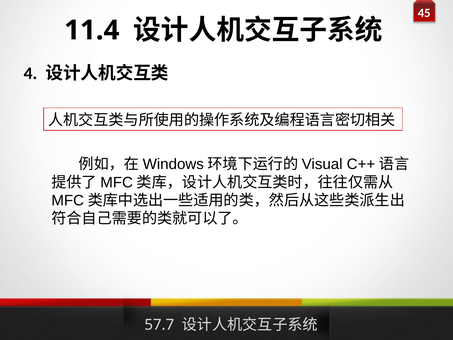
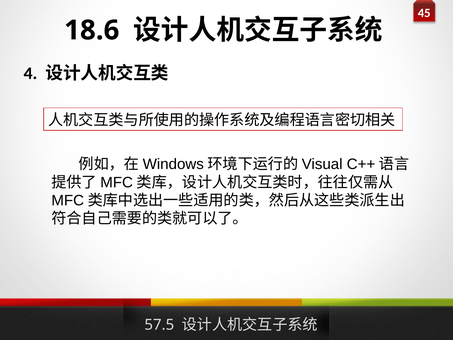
11.4: 11.4 -> 18.6
57.7: 57.7 -> 57.5
